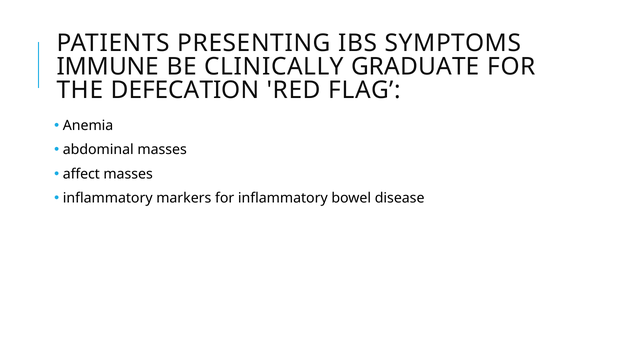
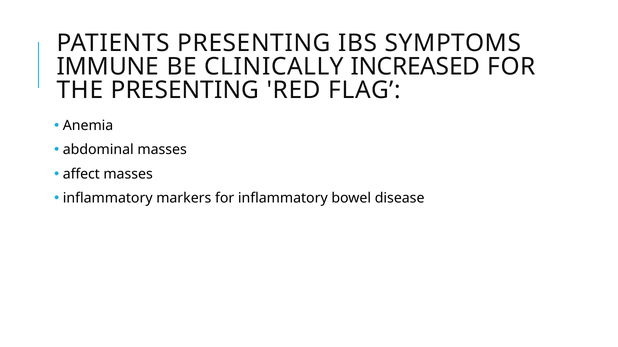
GRADUATE: GRADUATE -> INCREASED
THE DEFECATION: DEFECATION -> PRESENTING
